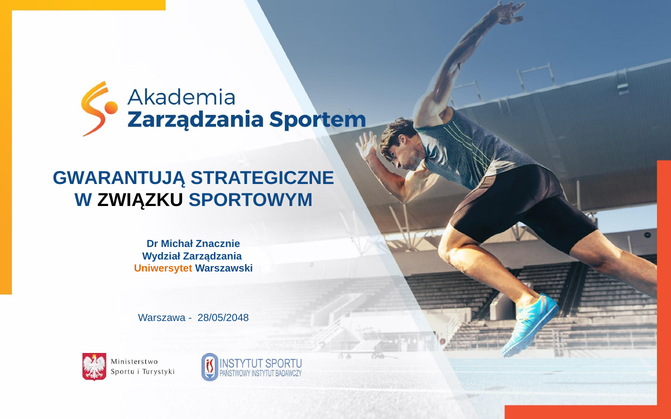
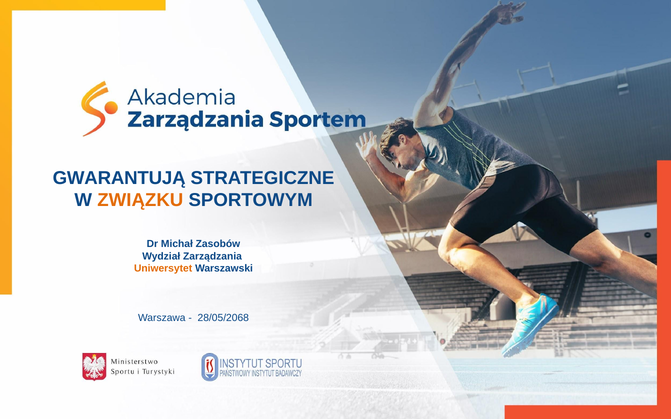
ZWIĄZKU colour: black -> orange
Znacznie: Znacznie -> Zasobów
28/05/2048: 28/05/2048 -> 28/05/2068
